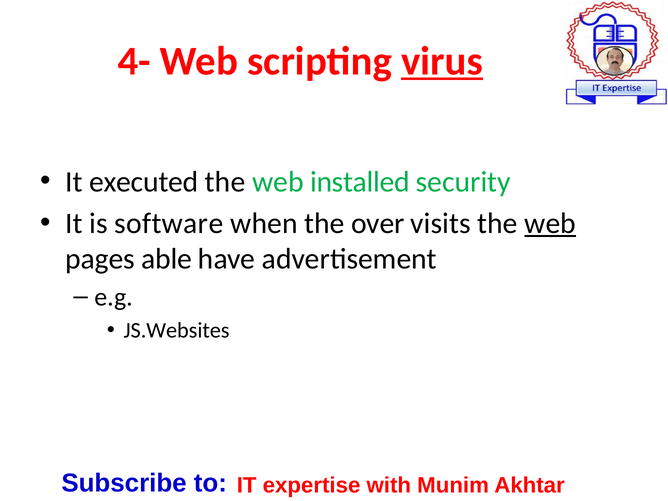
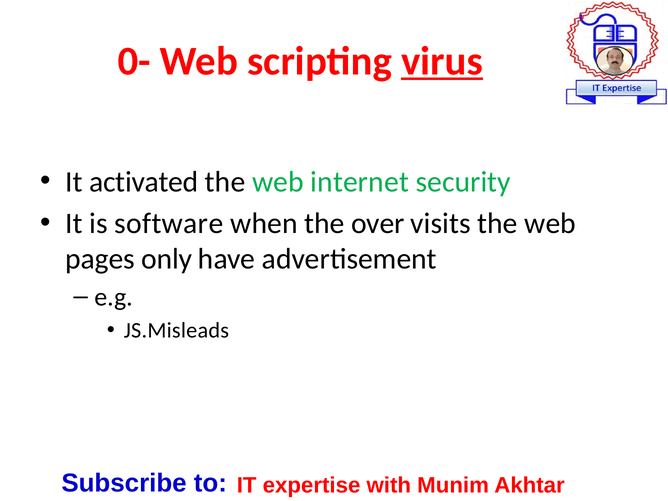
4-: 4- -> 0-
executed: executed -> activated
installed: installed -> internet
web at (550, 223) underline: present -> none
able: able -> only
JS.Websites: JS.Websites -> JS.Misleads
